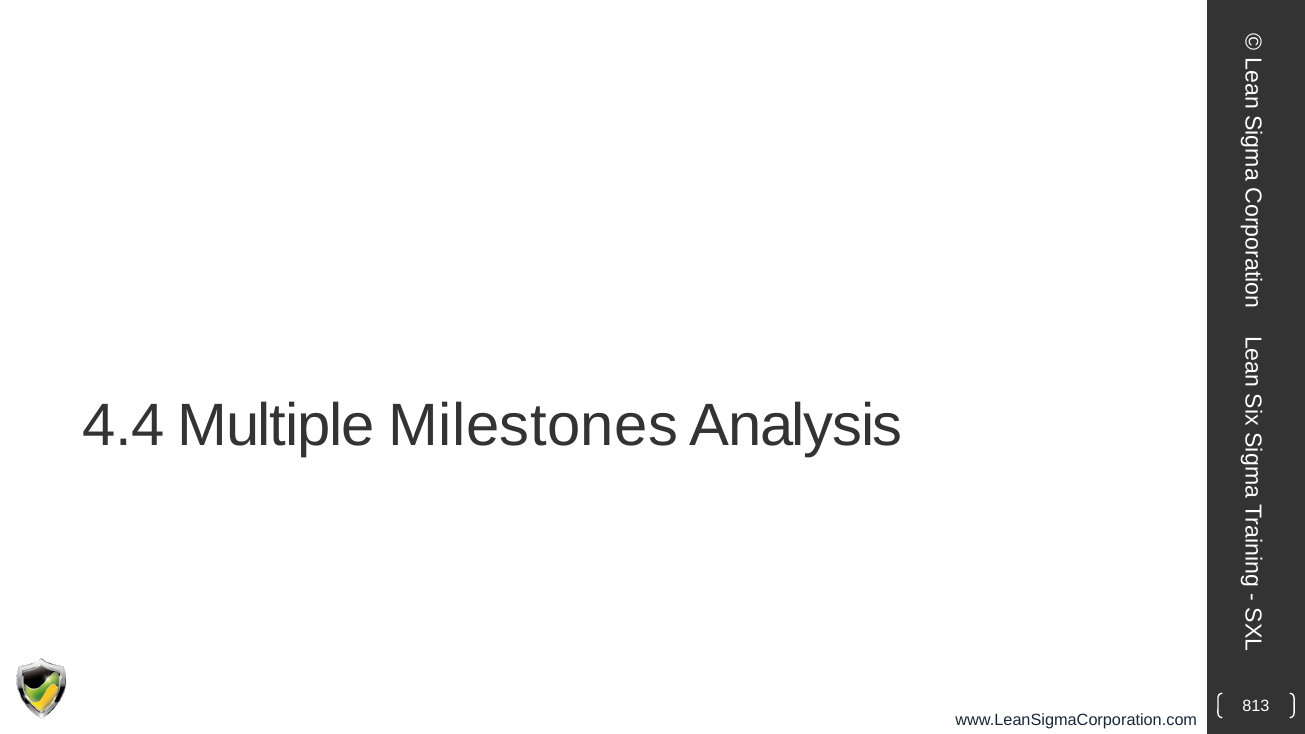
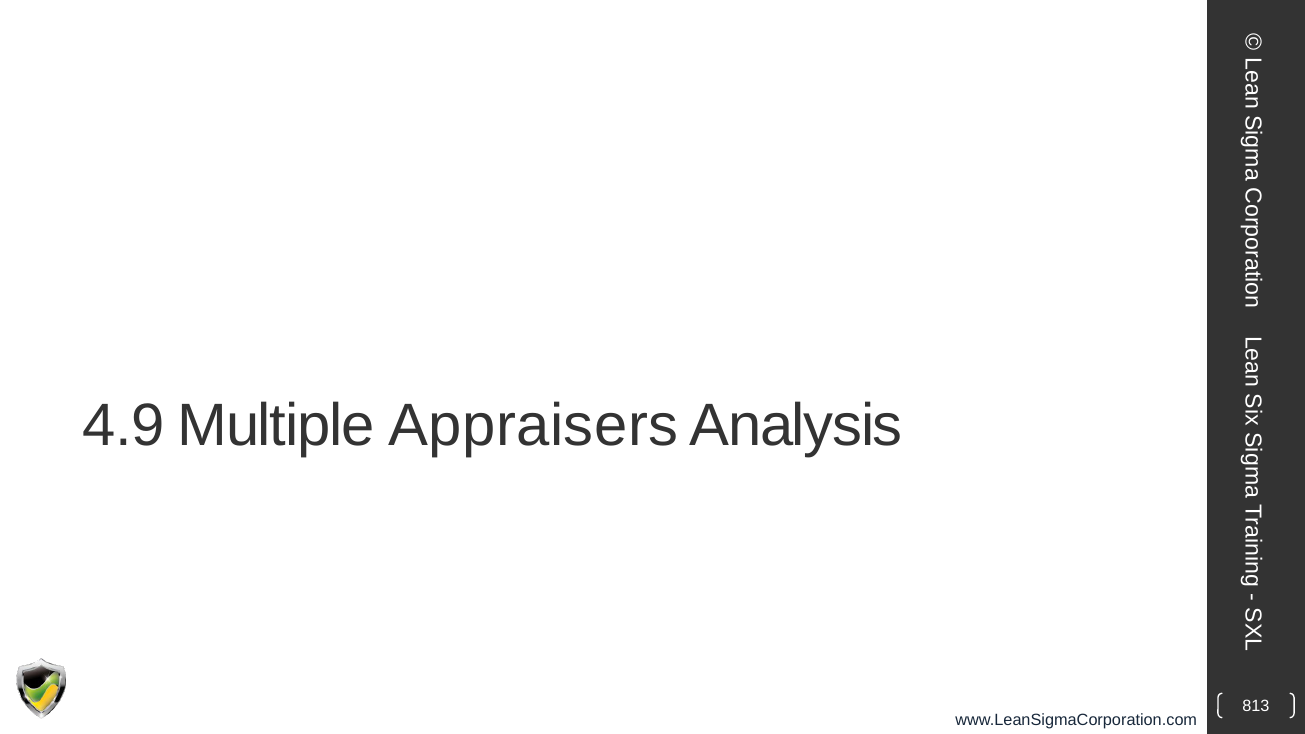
4.4: 4.4 -> 4.9
Milestones: Milestones -> Appraisers
